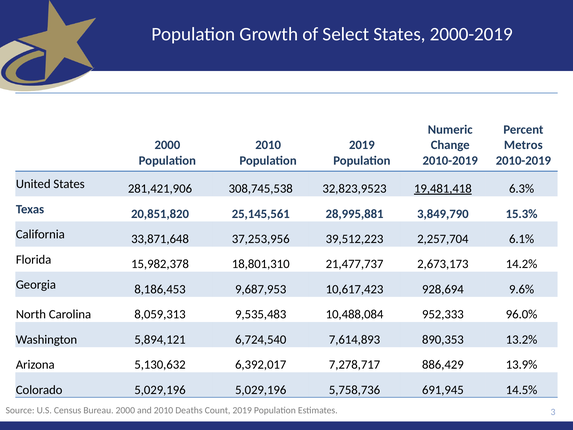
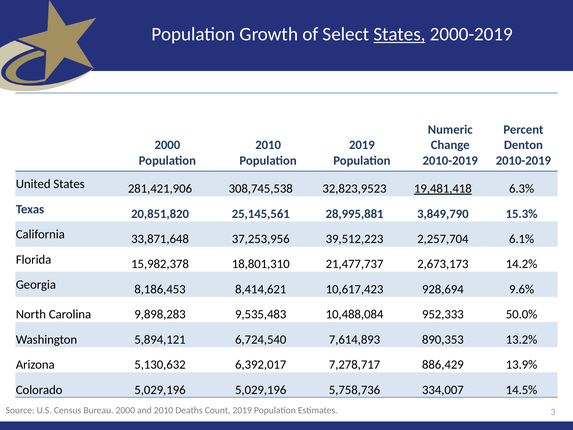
States at (400, 34) underline: none -> present
Metros: Metros -> Denton
9,687,953: 9,687,953 -> 8,414,621
8,059,313: 8,059,313 -> 9,898,283
96.0%: 96.0% -> 50.0%
691,945: 691,945 -> 334,007
